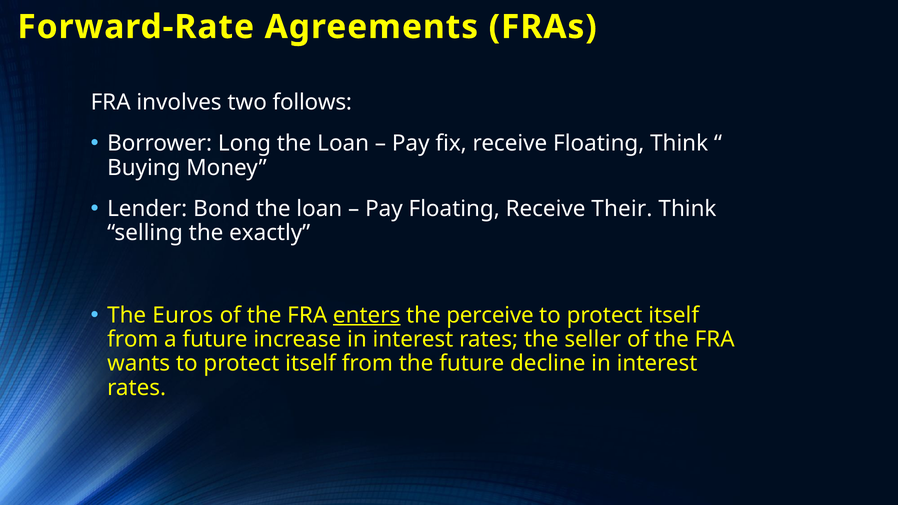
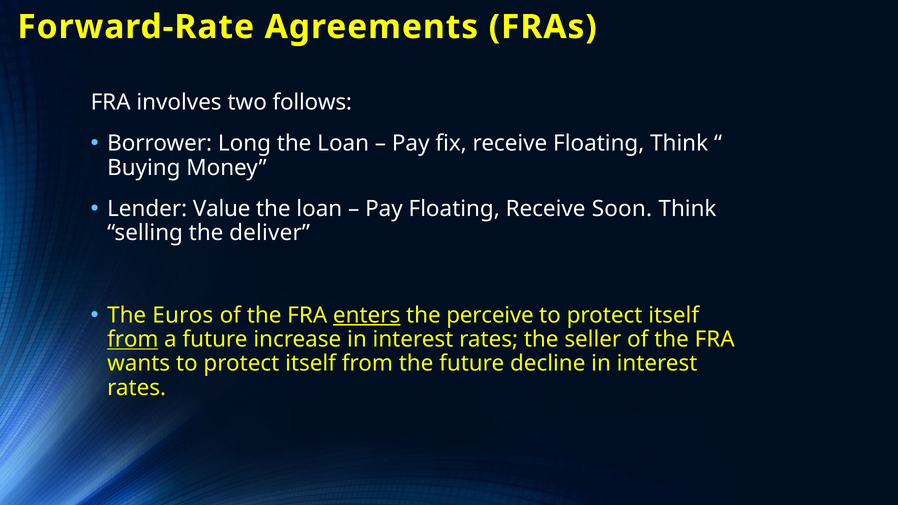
Bond: Bond -> Value
Their: Their -> Soon
exactly: exactly -> deliver
from at (133, 339) underline: none -> present
